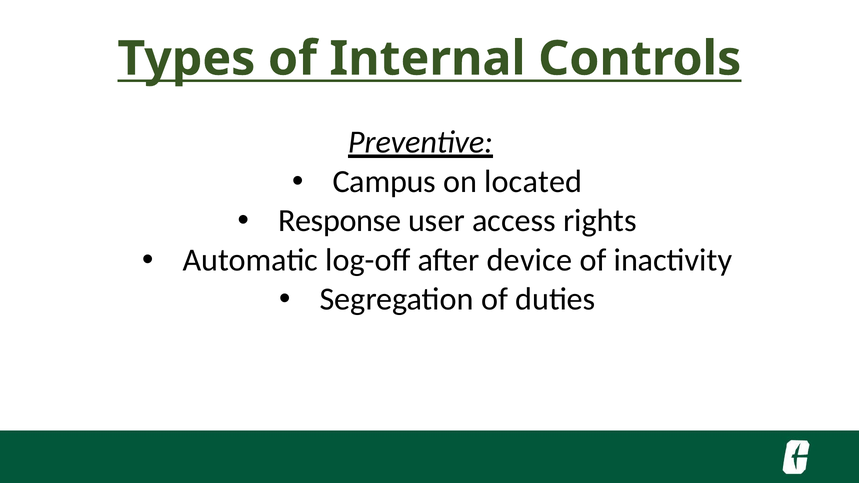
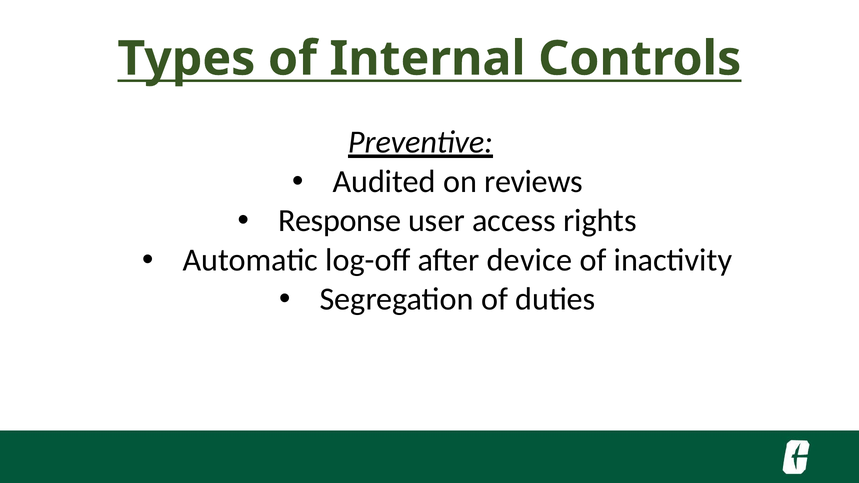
Campus: Campus -> Audited
located: located -> reviews
